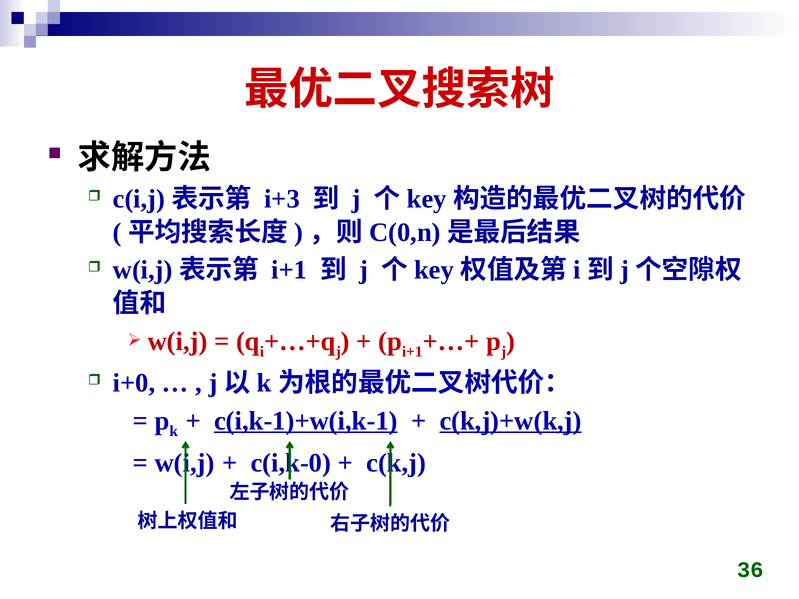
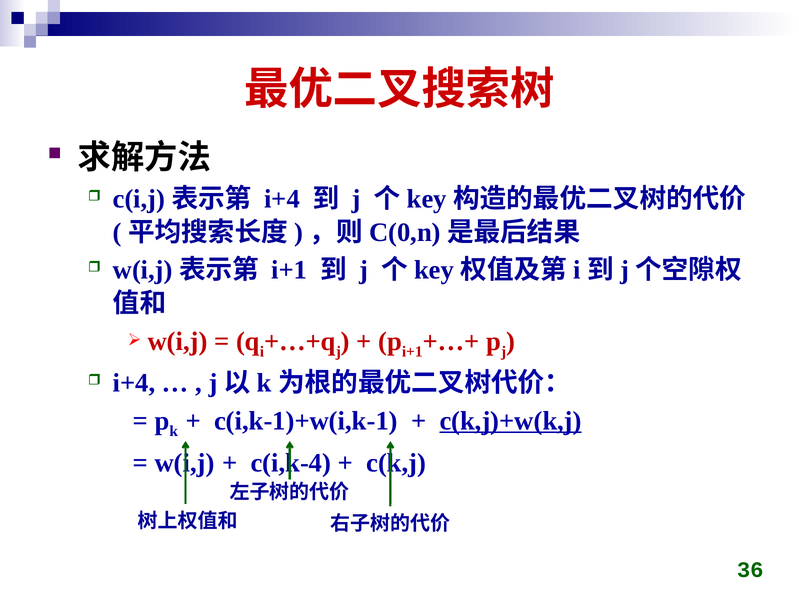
i+3 at (282, 199): i+3 -> i+4
i+0 at (134, 383): i+0 -> i+4
c(i,k-1)+w(i,k-1 underline: present -> none
c(i,k-0: c(i,k-0 -> c(i,k-4
